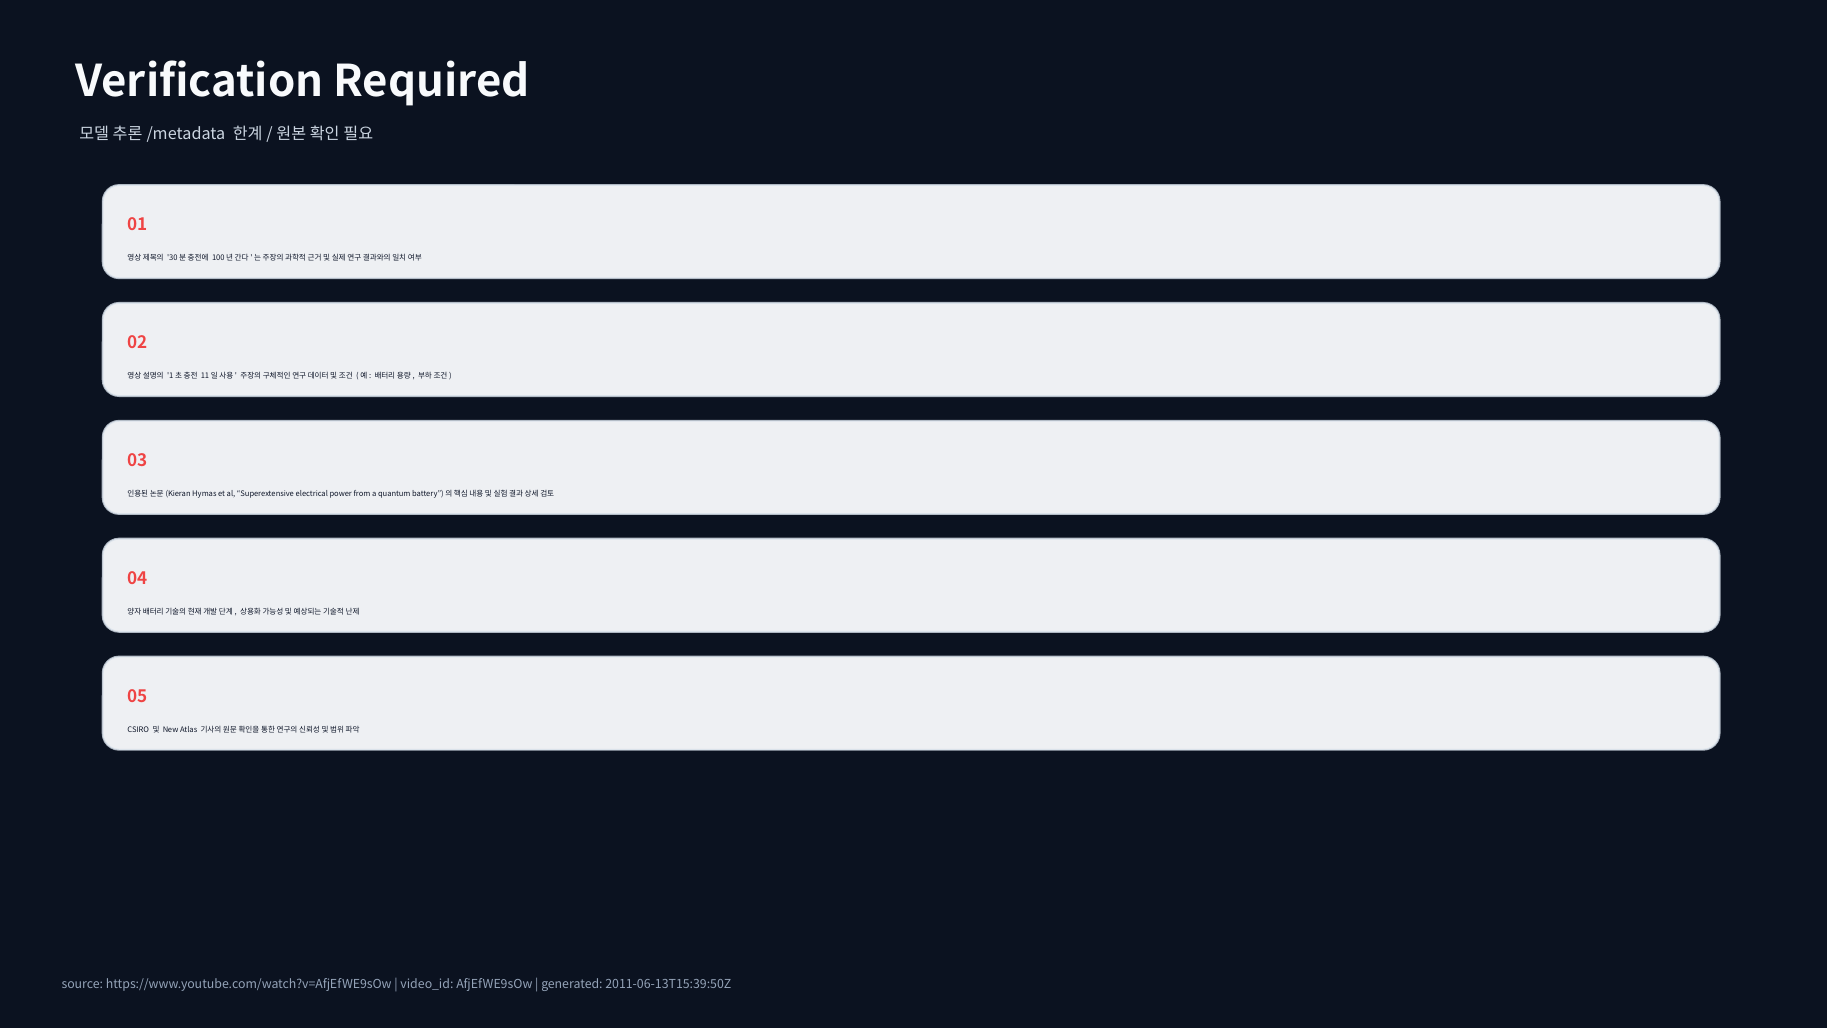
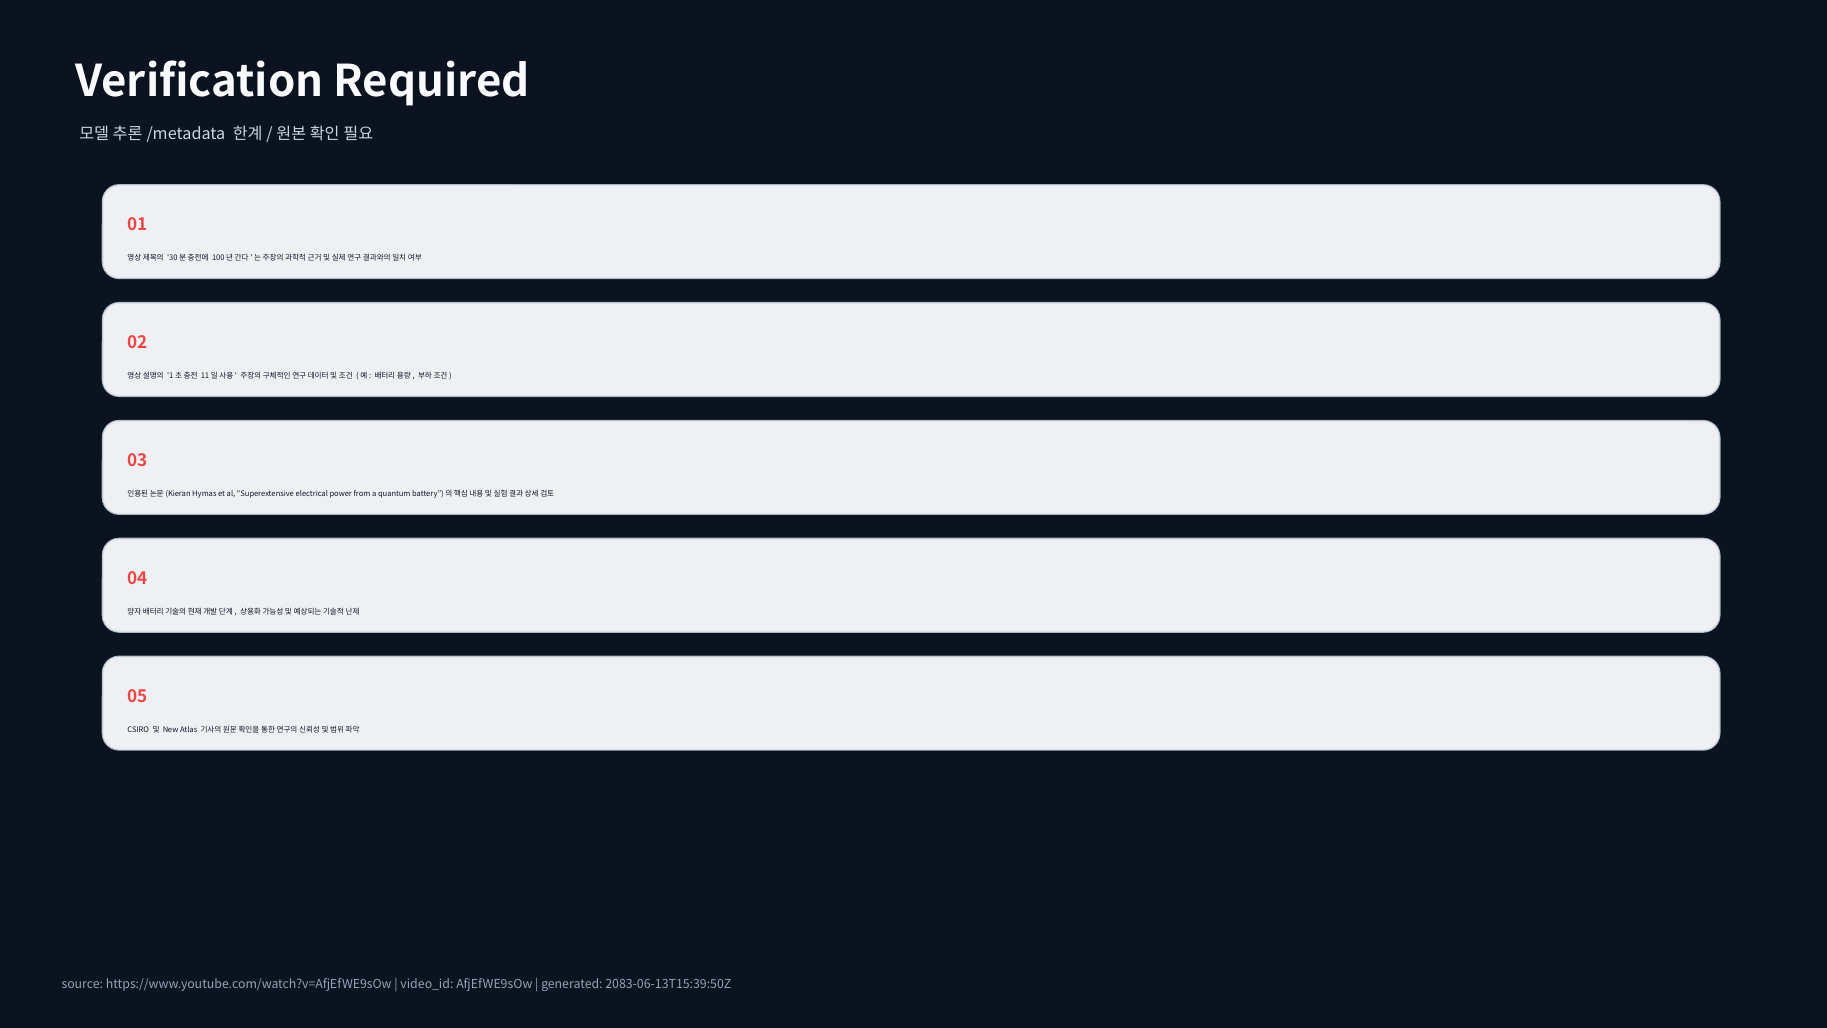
2011-06-13T15:39:50Z: 2011-06-13T15:39:50Z -> 2083-06-13T15:39:50Z
